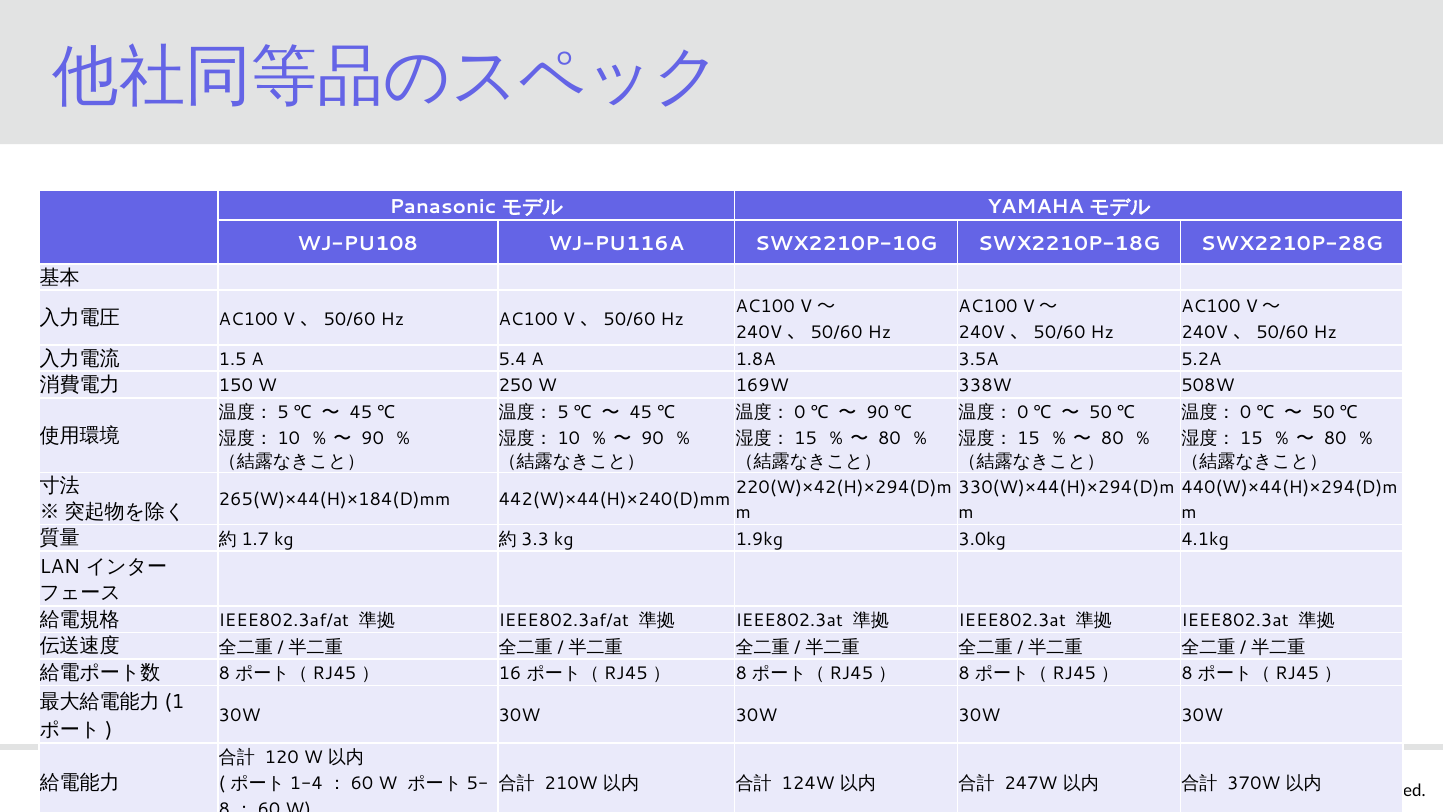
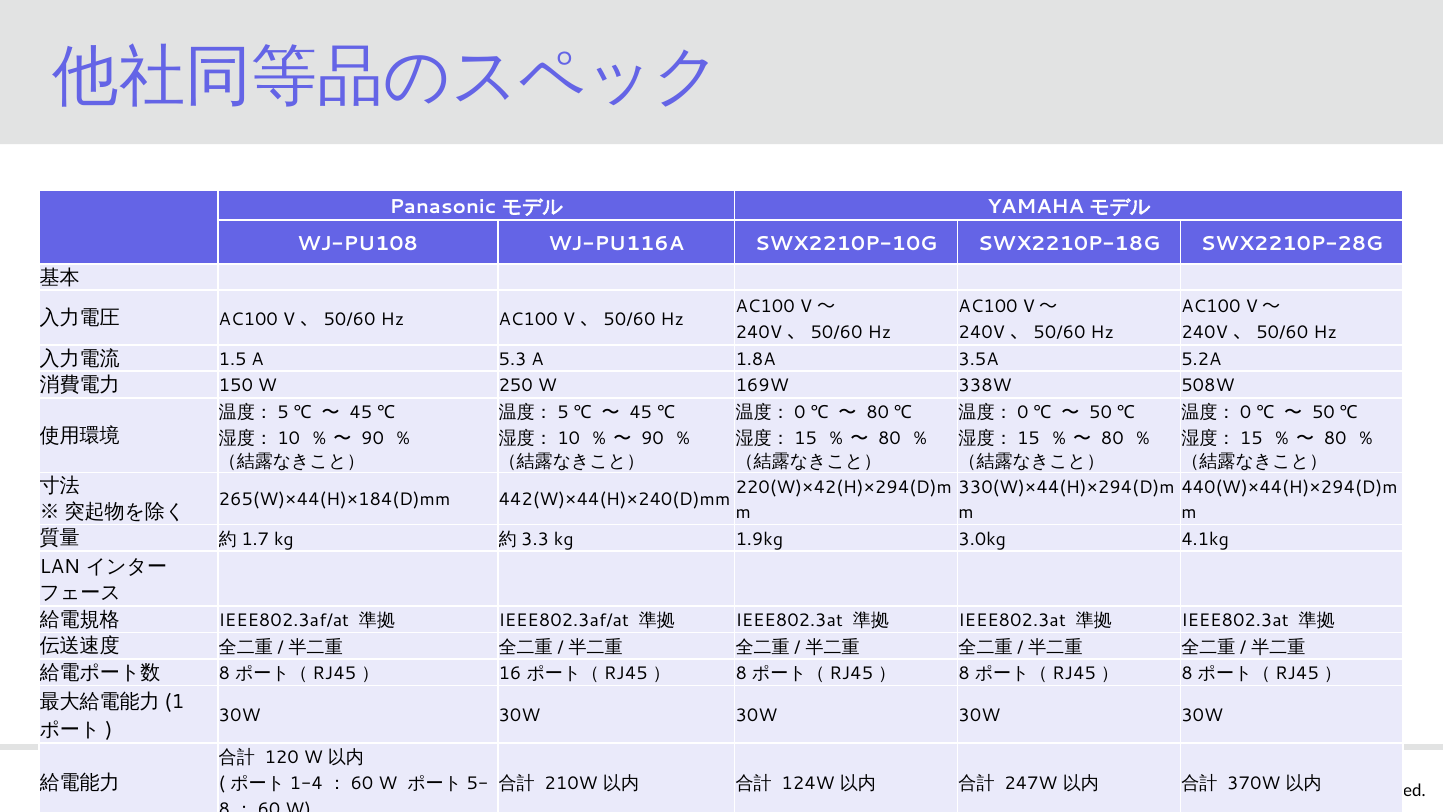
5.4: 5.4 -> 5.3
90 at (878, 412): 90 -> 80
